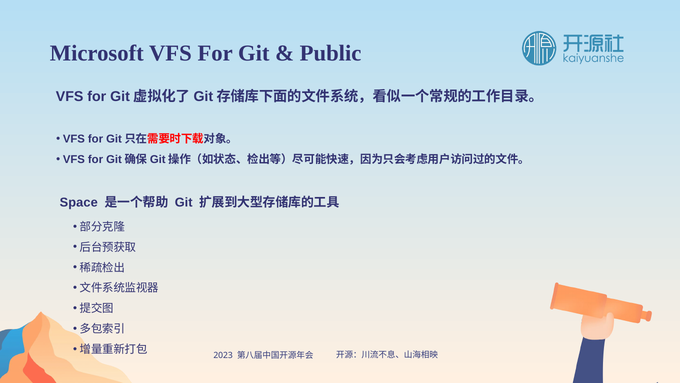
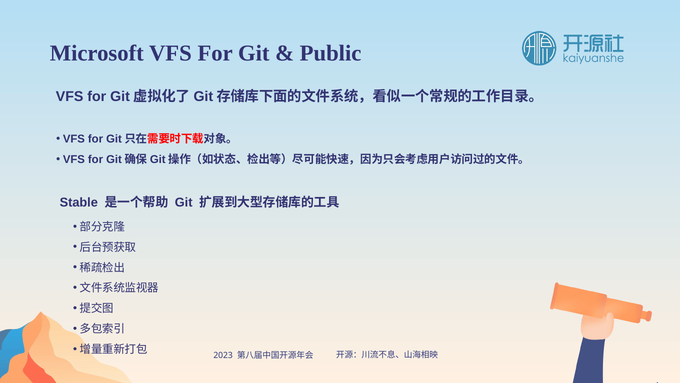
Space: Space -> Stable
